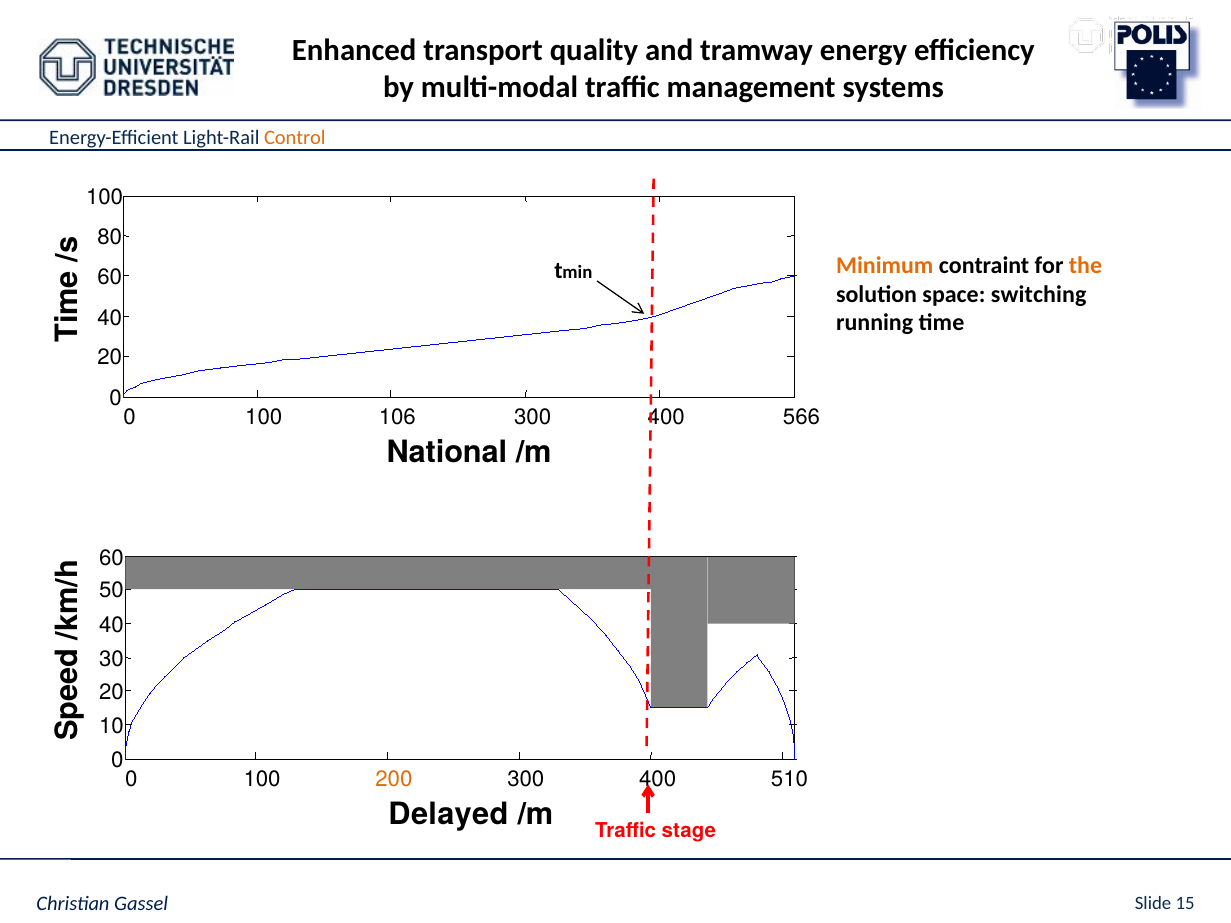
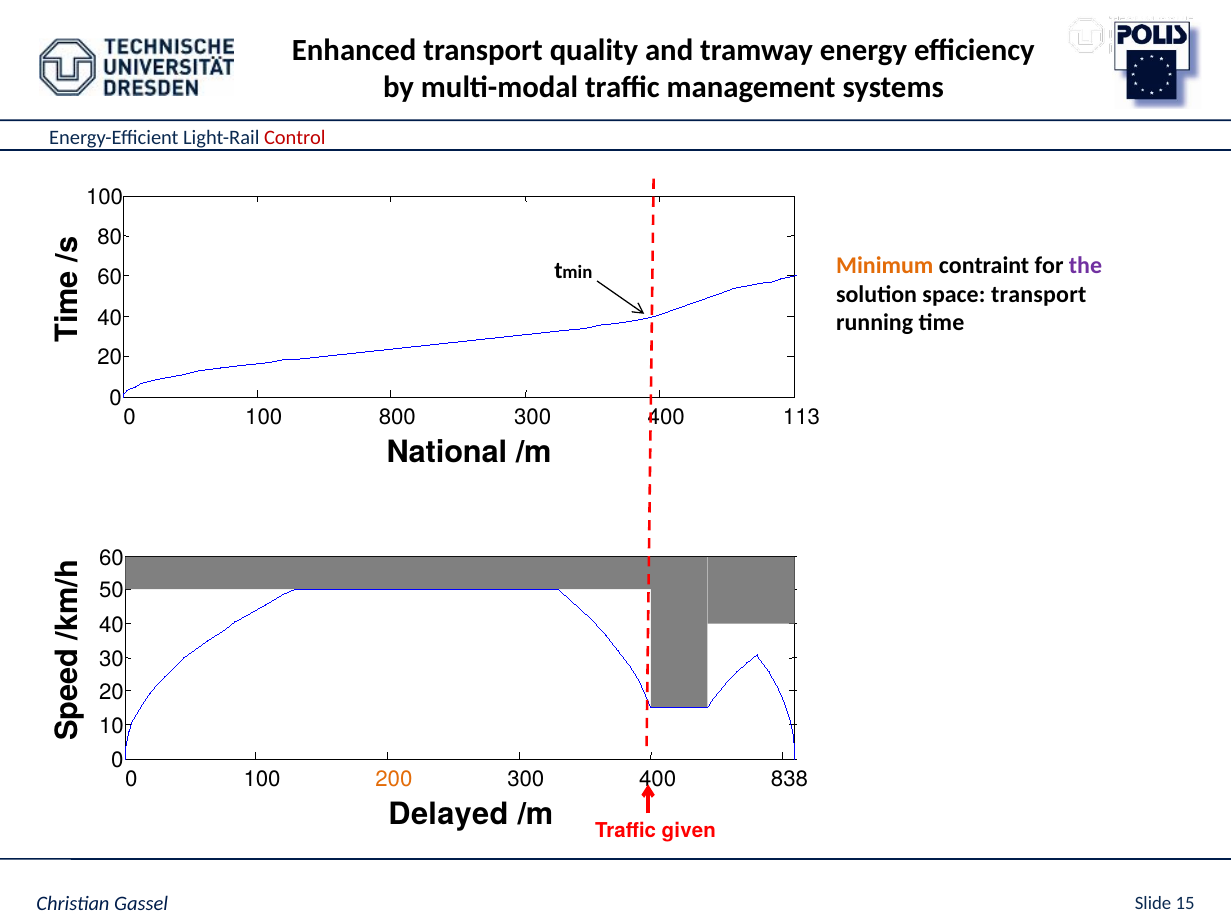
Control colour: orange -> red
the colour: orange -> purple
space switching: switching -> transport
106: 106 -> 800
566: 566 -> 113
510: 510 -> 838
stage: stage -> given
